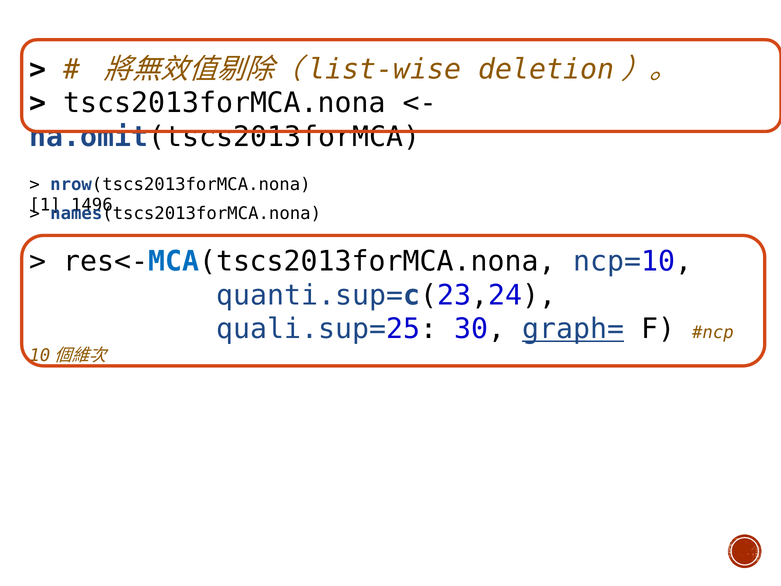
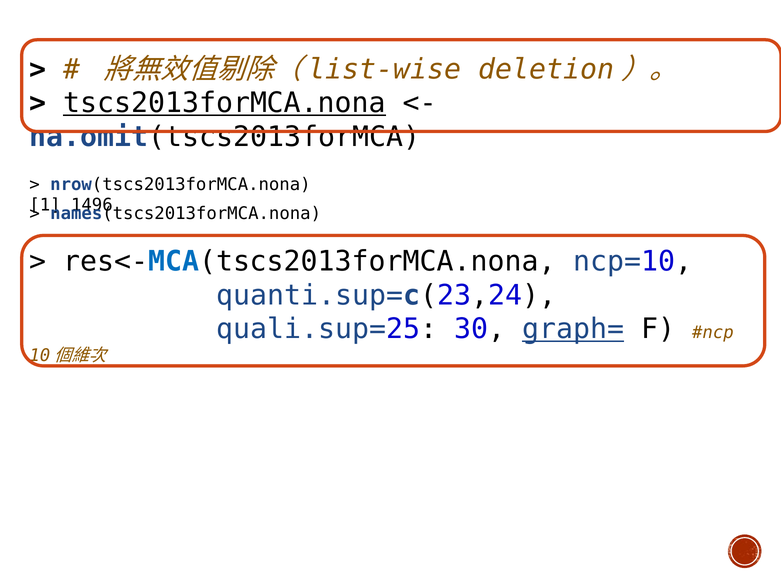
tscs2013forMCA.nona underline: none -> present
